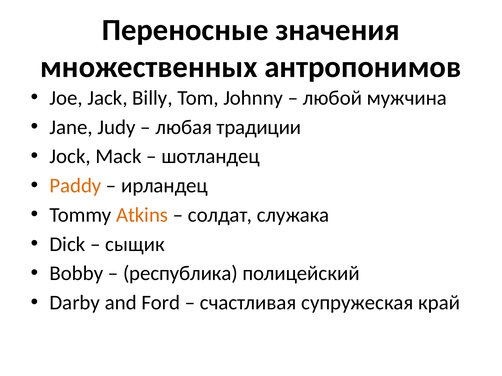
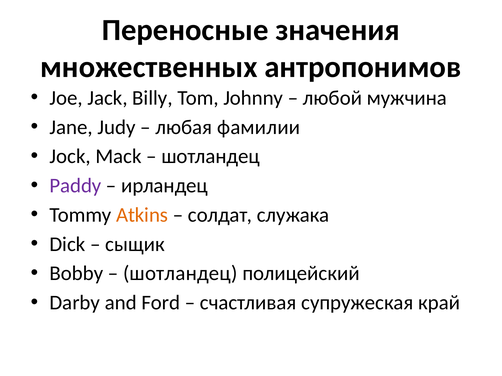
традиции: традиции -> фамилии
Paddy colour: orange -> purple
республика at (180, 274): республика -> шотландец
